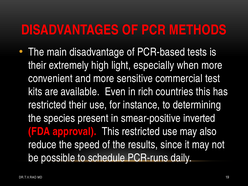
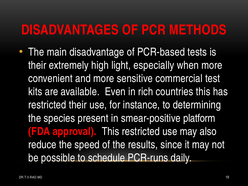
inverted: inverted -> platform
